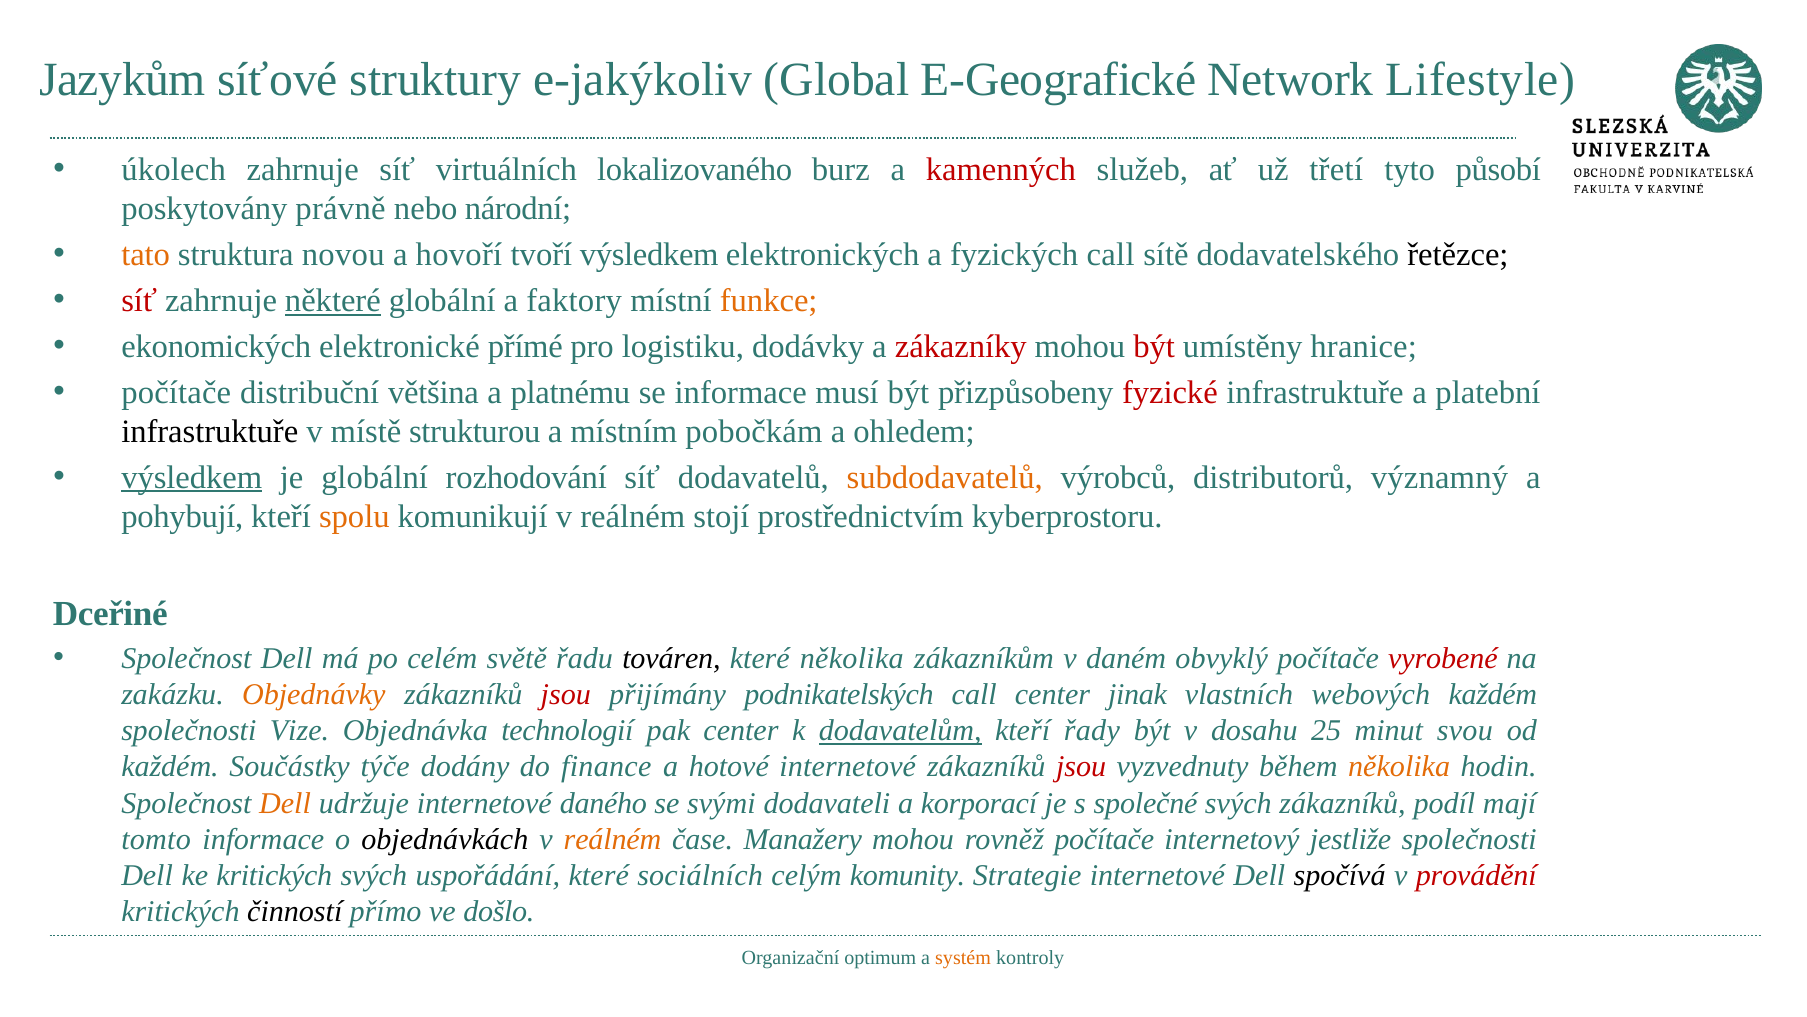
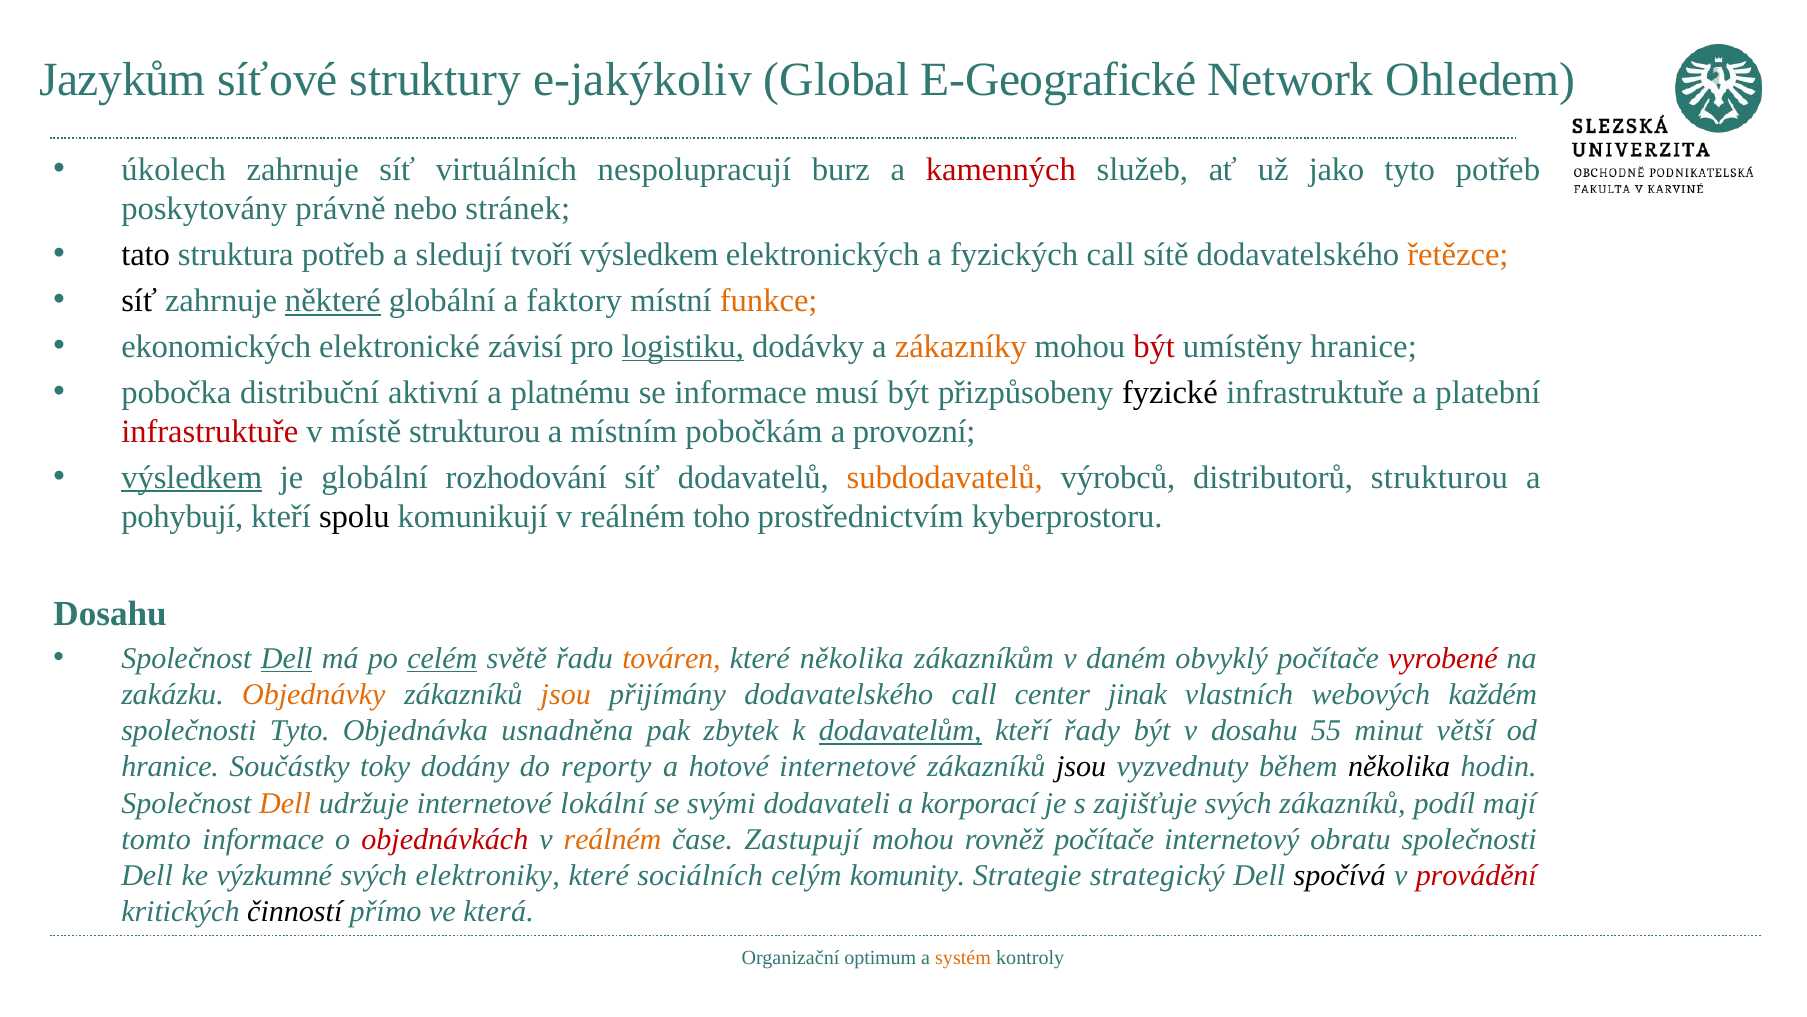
Lifestyle: Lifestyle -> Ohledem
lokalizovaného: lokalizovaného -> nespolupracují
třetí: třetí -> jako
tyto působí: působí -> potřeb
národní: národní -> stránek
tato colour: orange -> black
struktura novou: novou -> potřeb
hovoří: hovoří -> sledují
řetězce colour: black -> orange
síť at (139, 301) colour: red -> black
přímé: přímé -> závisí
logistiku underline: none -> present
zákazníky colour: red -> orange
počítače at (176, 392): počítače -> pobočka
většina: většina -> aktivní
fyzické colour: red -> black
infrastruktuře at (210, 431) colour: black -> red
ohledem: ohledem -> provozní
distributorů významný: významný -> strukturou
spolu colour: orange -> black
stojí: stojí -> toho
Dceřiné at (110, 613): Dceřiné -> Dosahu
Dell at (287, 658) underline: none -> present
celém underline: none -> present
továren colour: black -> orange
jsou at (566, 694) colour: red -> orange
přijímány podnikatelských: podnikatelských -> dodavatelského
společnosti Vize: Vize -> Tyto
technologií: technologií -> usnadněna
pak center: center -> zbytek
25: 25 -> 55
svou: svou -> větší
každém at (170, 767): každém -> hranice
týče: týče -> toky
finance: finance -> reporty
jsou at (1081, 767) colour: red -> black
několika at (1399, 767) colour: orange -> black
daného: daného -> lokální
společné: společné -> zajišťuje
objednávkách colour: black -> red
Manažery: Manažery -> Zastupují
jestliže: jestliže -> obratu
ke kritických: kritických -> výzkumné
uspořádání: uspořádání -> elektroniky
Strategie internetové: internetové -> strategický
došlo: došlo -> která
